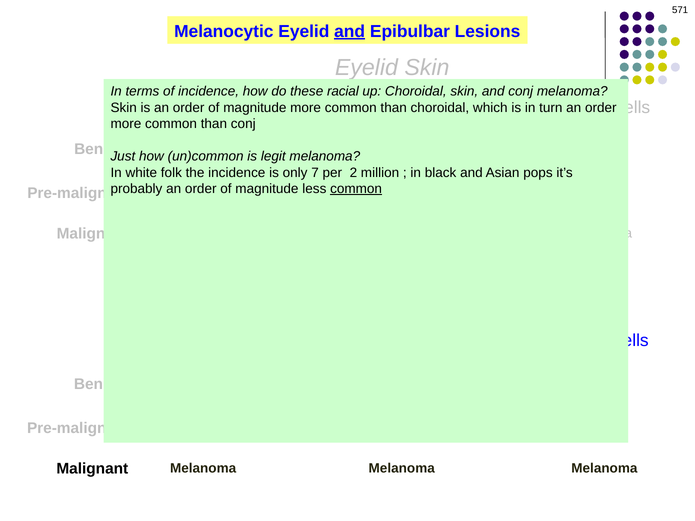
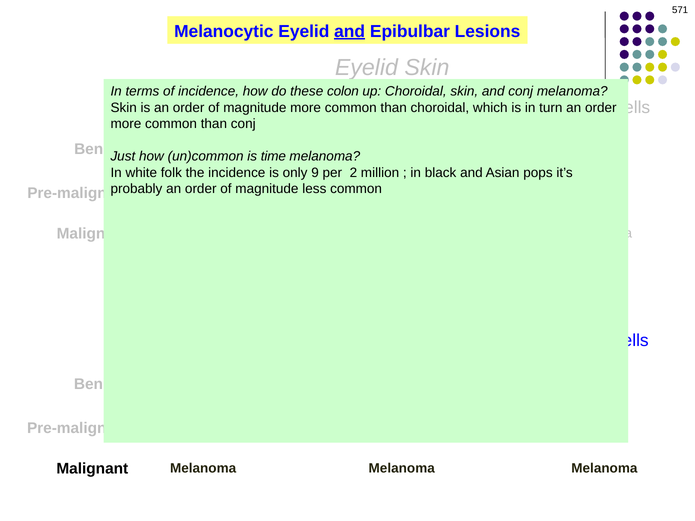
racial: racial -> colon
legit: legit -> time
7: 7 -> 9
common at (356, 189) underline: present -> none
